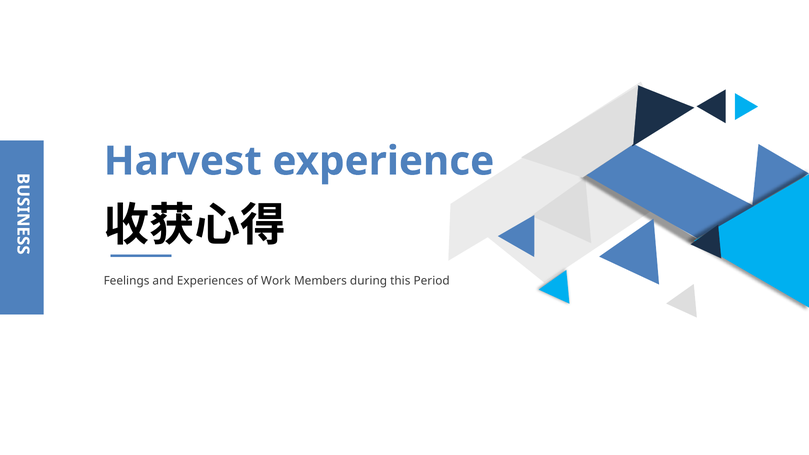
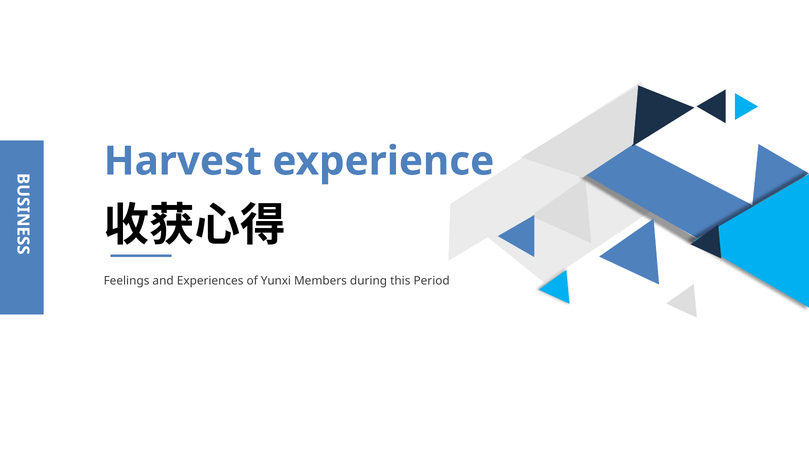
Work: Work -> Yunxi
